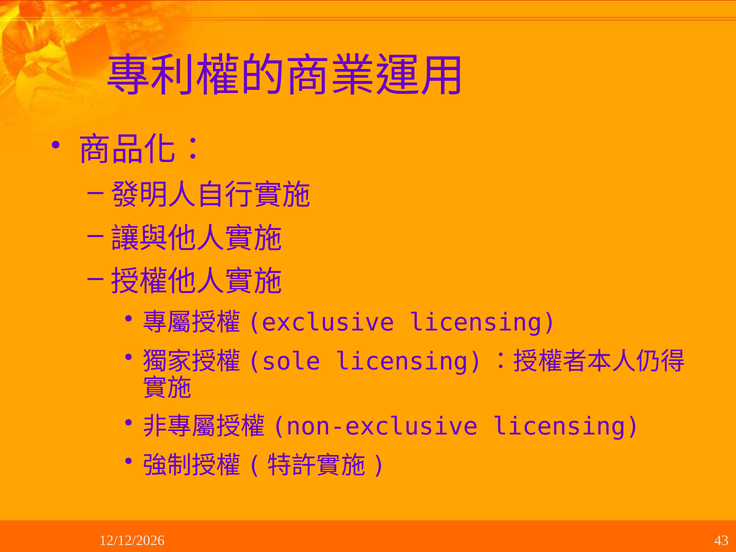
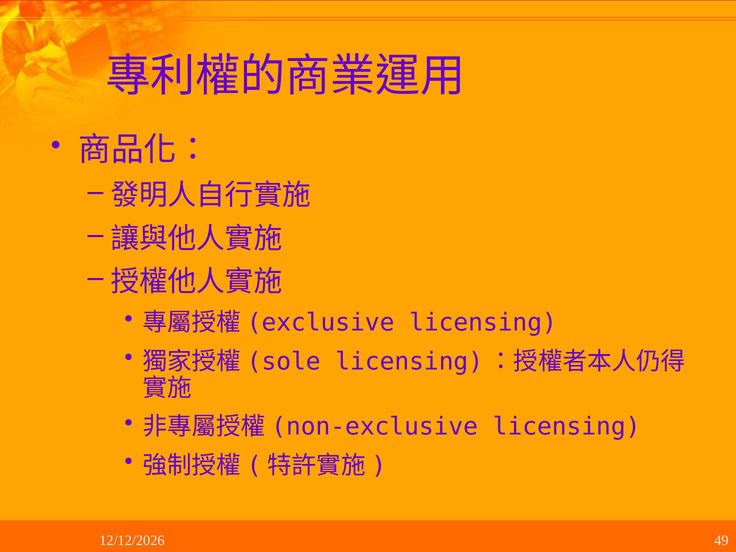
43: 43 -> 49
